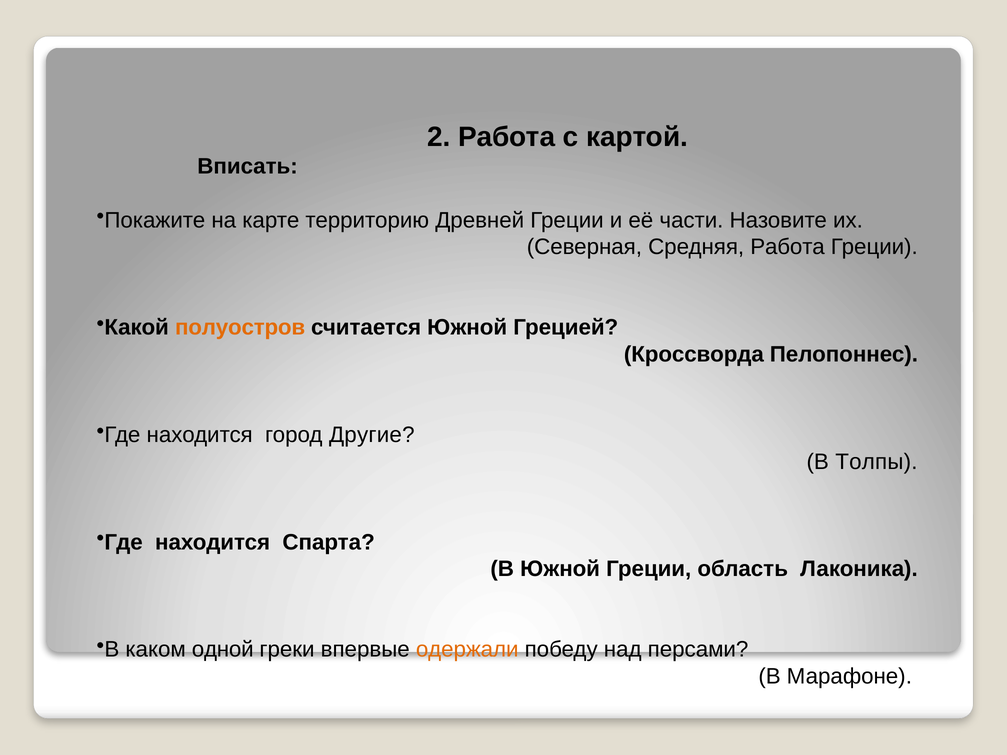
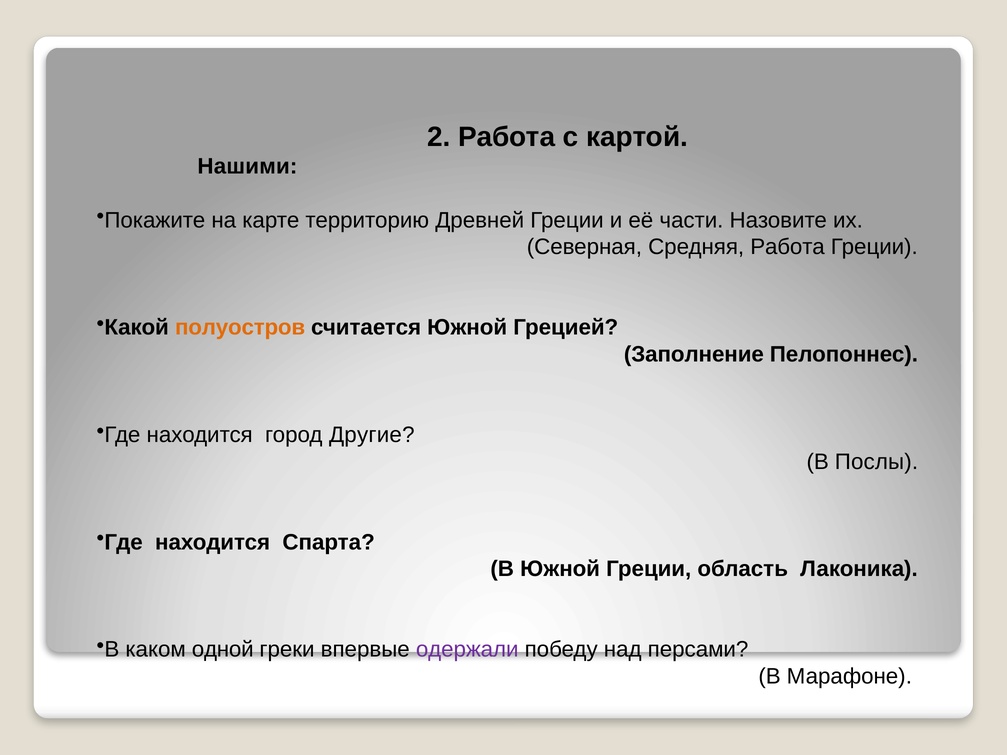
Вписать: Вписать -> Нашими
Кроссворда: Кроссворда -> Заполнение
Толпы: Толпы -> Послы
одержали colour: orange -> purple
